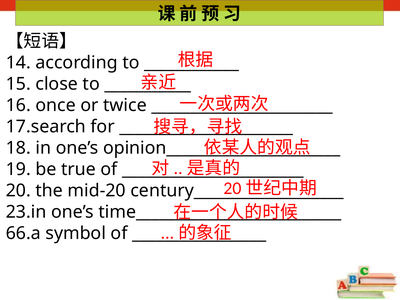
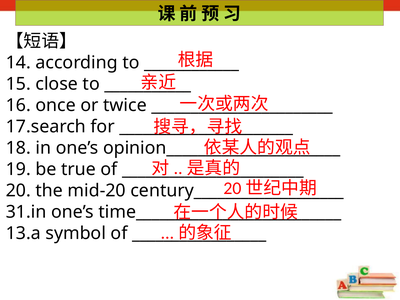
23.in: 23.in -> 31.in
66.a: 66.a -> 13.a
